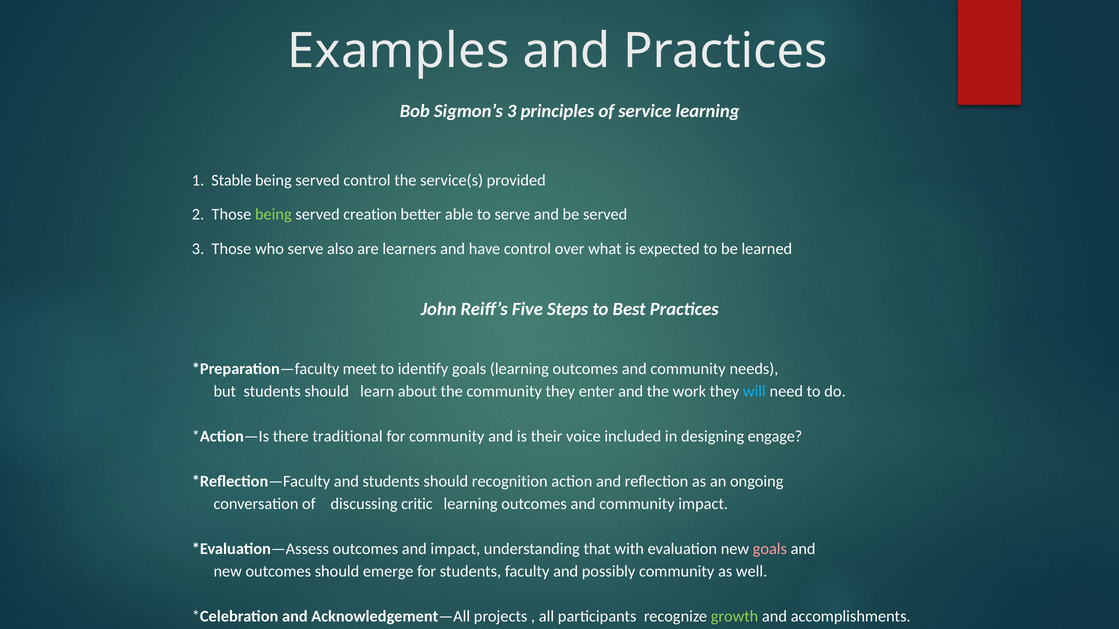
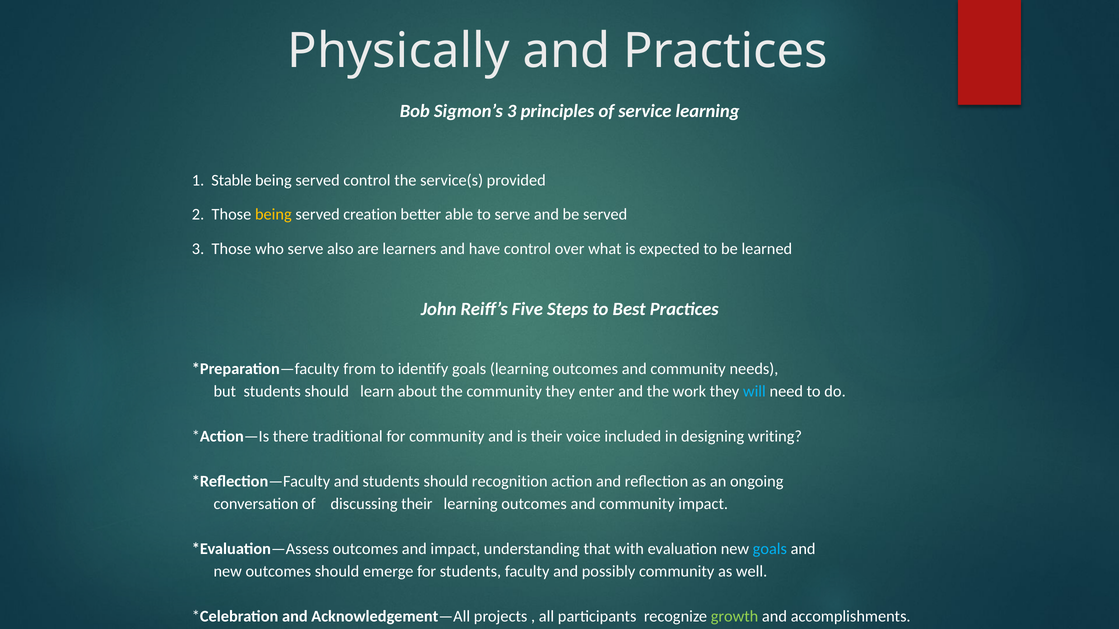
Examples: Examples -> Physically
being at (273, 215) colour: light green -> yellow
meet: meet -> from
engage: engage -> writing
discussing critic: critic -> their
goals at (770, 549) colour: pink -> light blue
